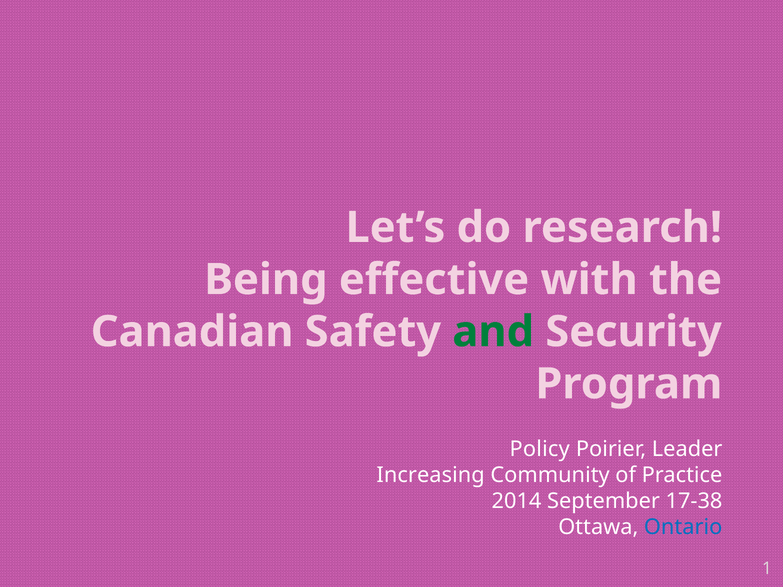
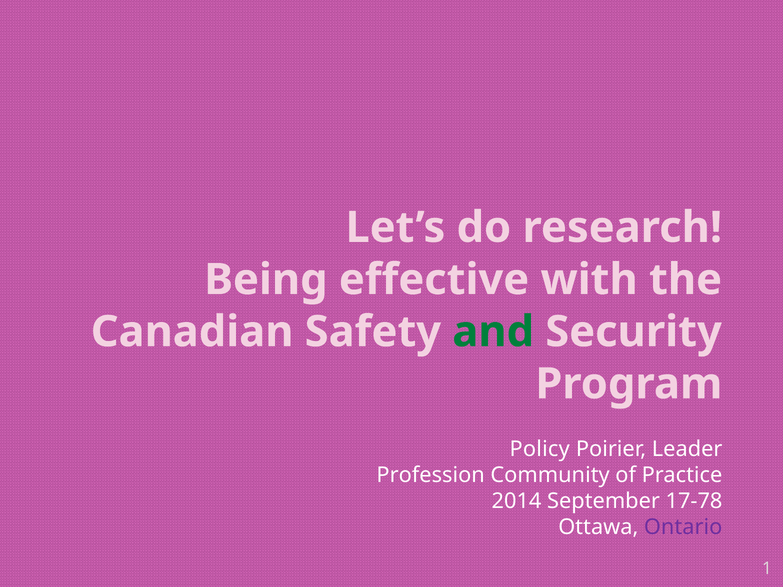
Increasing: Increasing -> Profession
17-38: 17-38 -> 17-78
Ontario colour: blue -> purple
